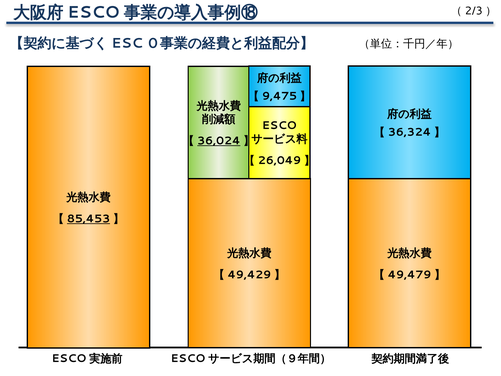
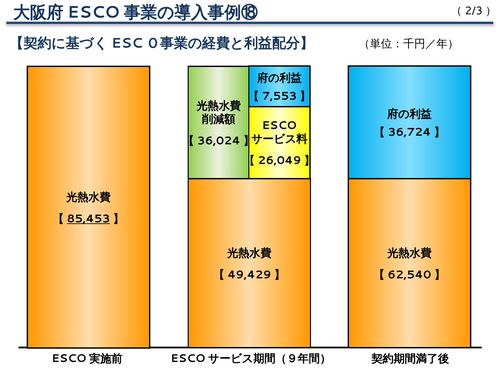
9,475: 9,475 -> 7,553
36,324: 36,324 -> 36,724
36,024 underline: present -> none
49,479: 49,479 -> 62,540
